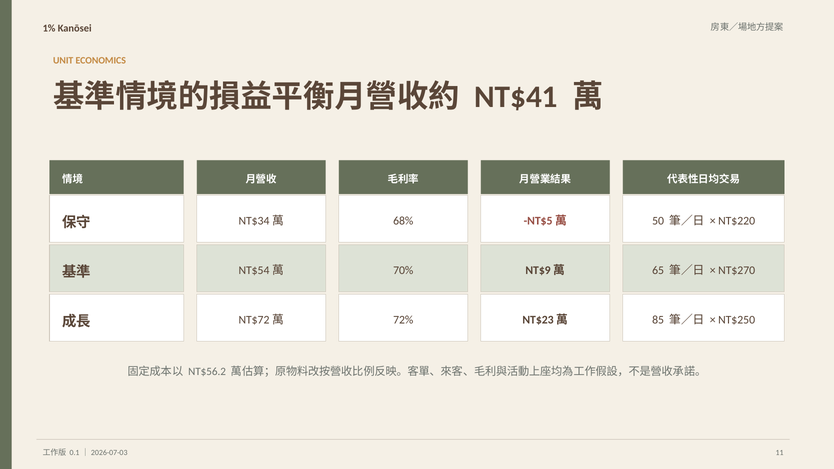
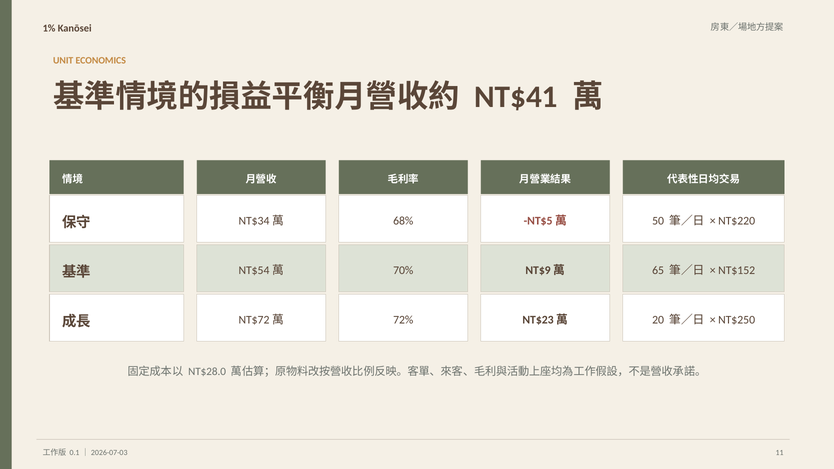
NT$270: NT$270 -> NT$152
85: 85 -> 20
NT$56.2: NT$56.2 -> NT$28.0
